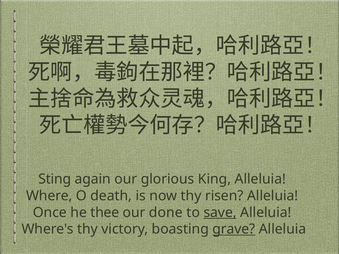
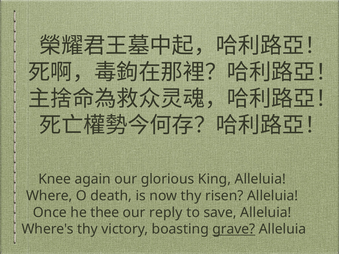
Sting: Sting -> Knee
done: done -> reply
save underline: present -> none
